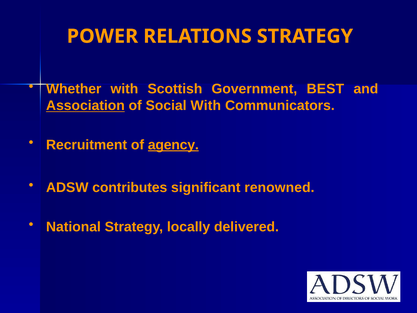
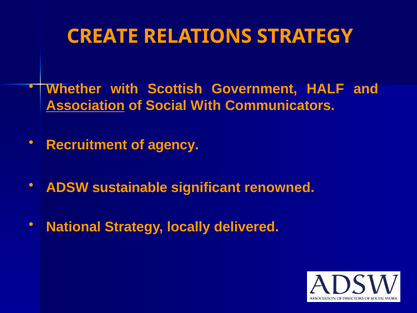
POWER: POWER -> CREATE
BEST: BEST -> HALF
agency underline: present -> none
contributes: contributes -> sustainable
